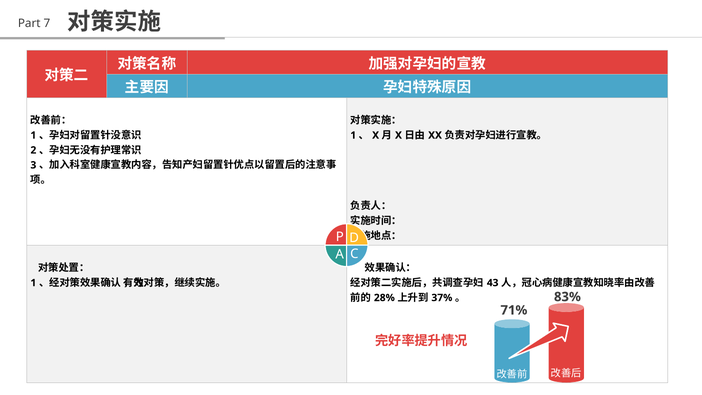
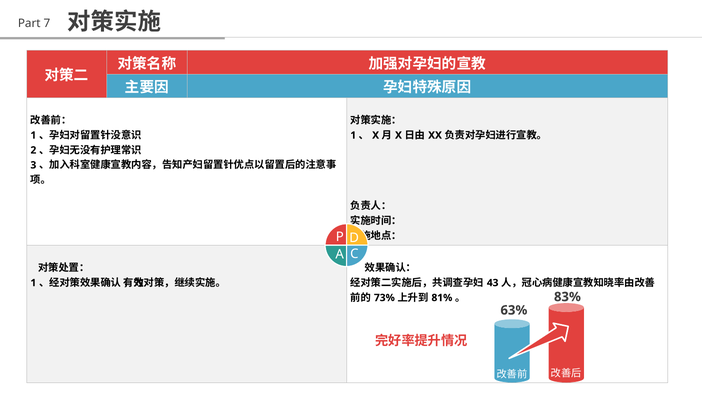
28%: 28% -> 73%
37%: 37% -> 81%
71%: 71% -> 63%
